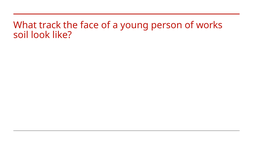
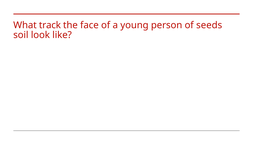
works: works -> seeds
